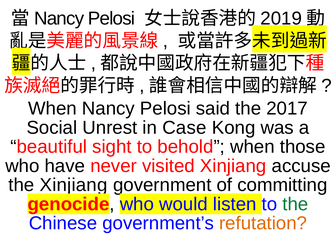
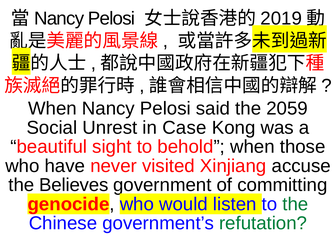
2017: 2017 -> 2059
the Xinjiang: Xinjiang -> Believes
refutation colour: orange -> green
